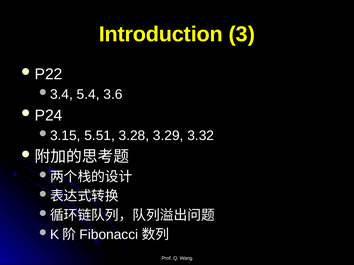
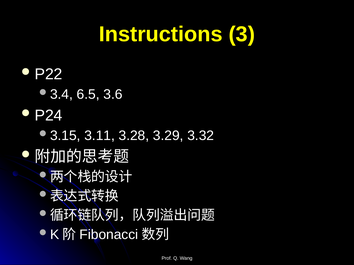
Introduction: Introduction -> Instructions
5.4: 5.4 -> 6.5
5.51: 5.51 -> 3.11
